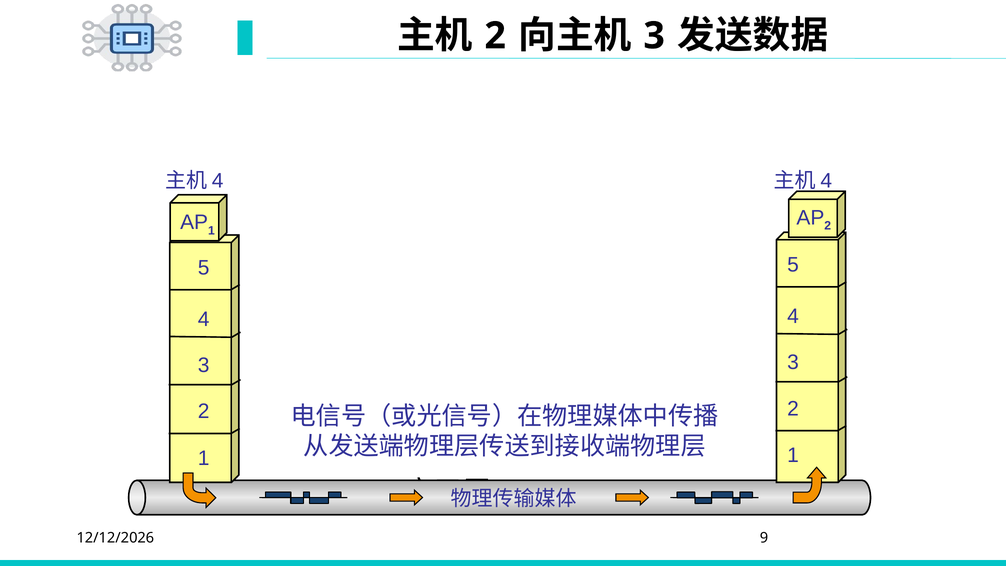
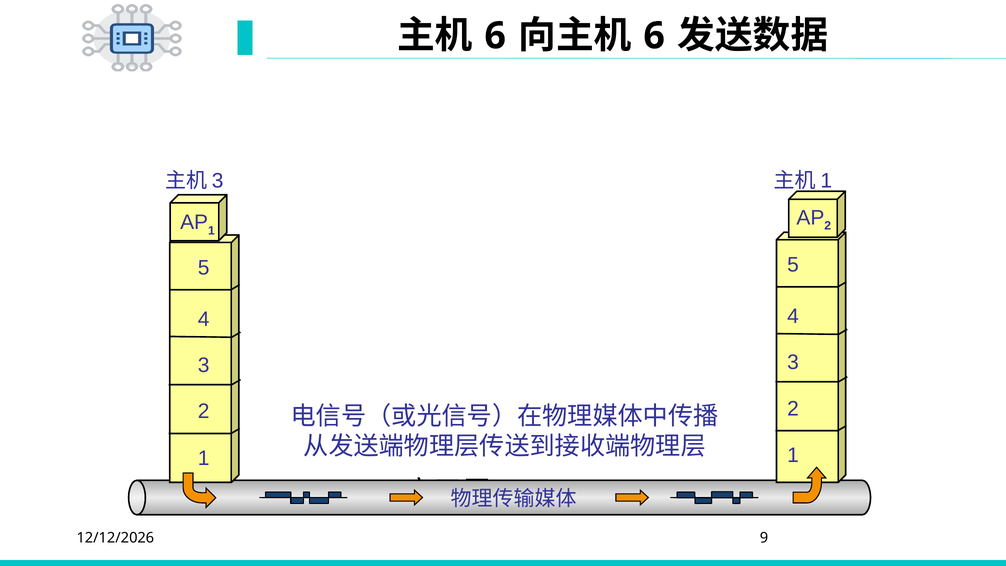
2 at (495, 36): 2 -> 6
3 at (654, 36): 3 -> 6
4 at (218, 181): 4 -> 3
4 at (826, 181): 4 -> 1
